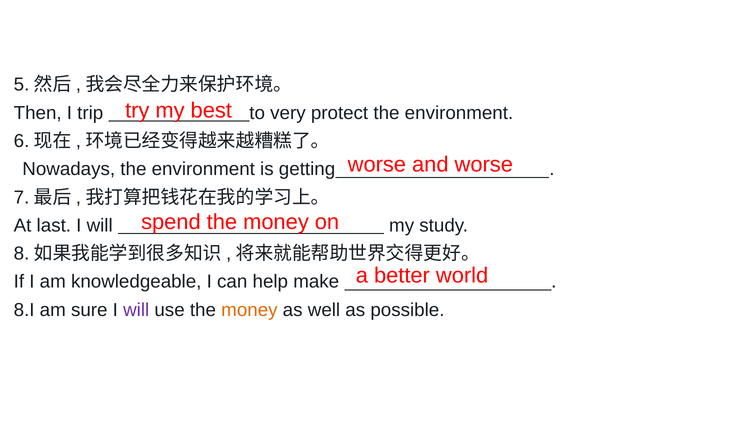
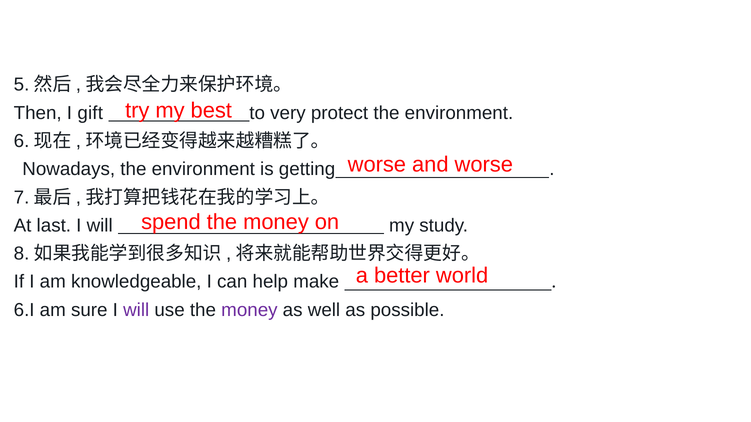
trip: trip -> gift
8.I: 8.I -> 6.I
money at (249, 310) colour: orange -> purple
